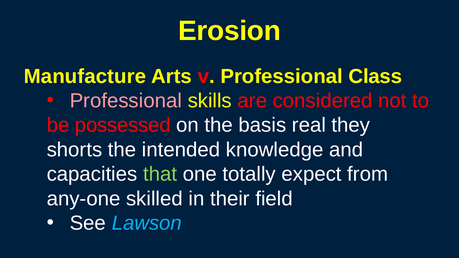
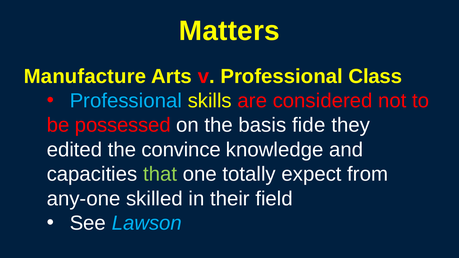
Erosion: Erosion -> Matters
Professional at (126, 101) colour: pink -> light blue
real: real -> fide
shorts: shorts -> edited
intended: intended -> convince
